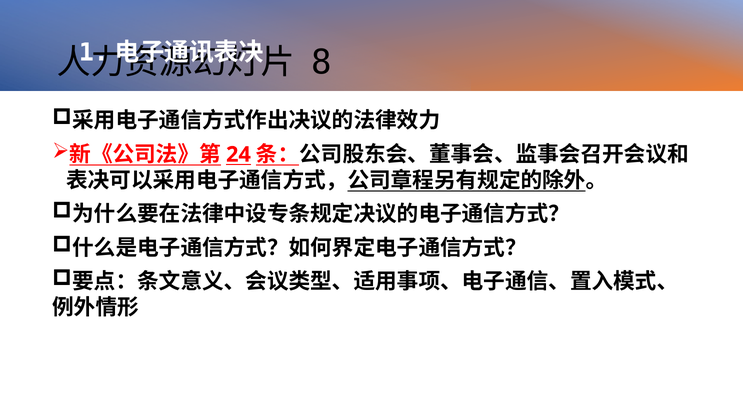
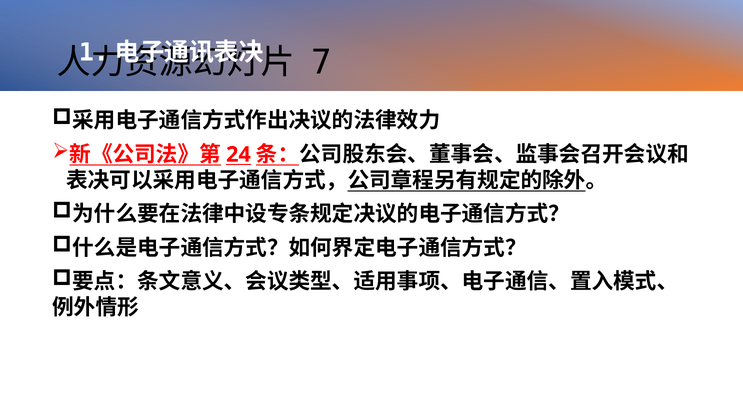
8: 8 -> 7
